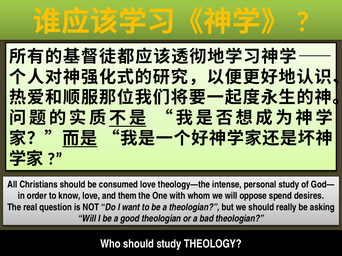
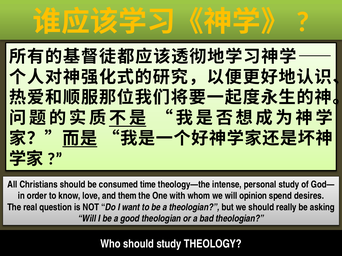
consumed love: love -> time
oppose: oppose -> opinion
